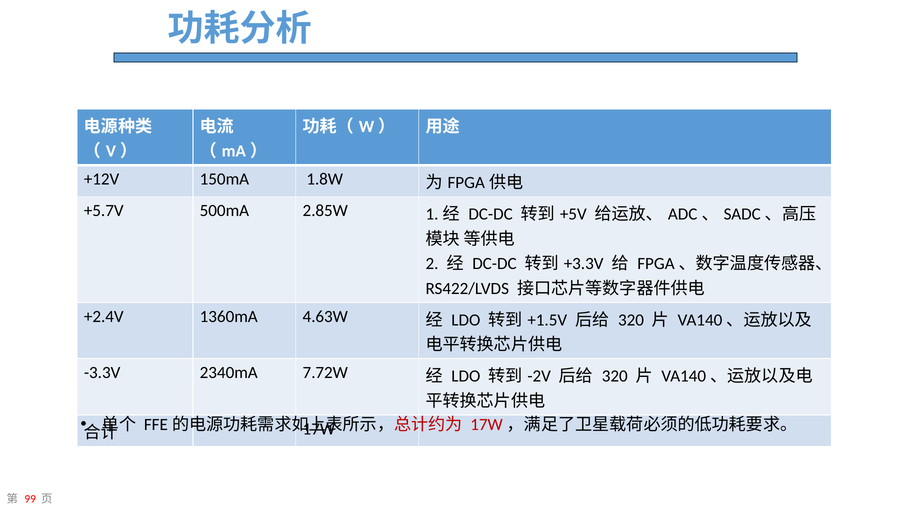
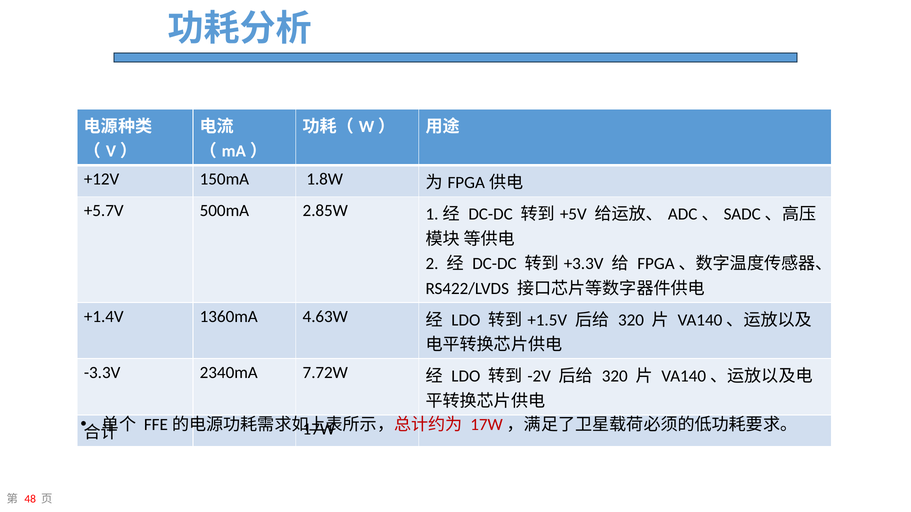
+2.4V: +2.4V -> +1.4V
99: 99 -> 48
